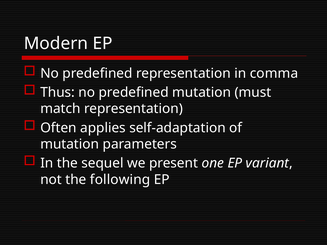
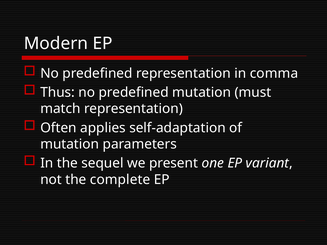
following: following -> complete
